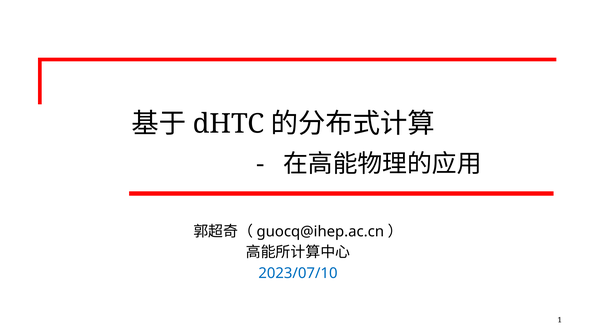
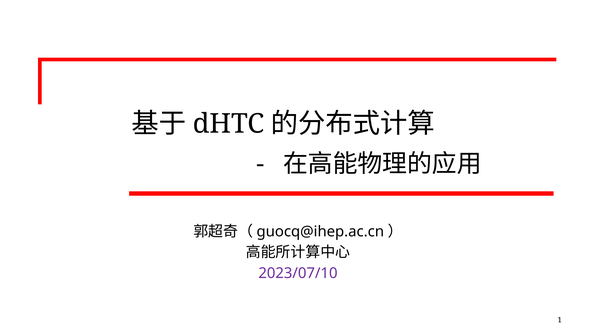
2023/07/10 colour: blue -> purple
